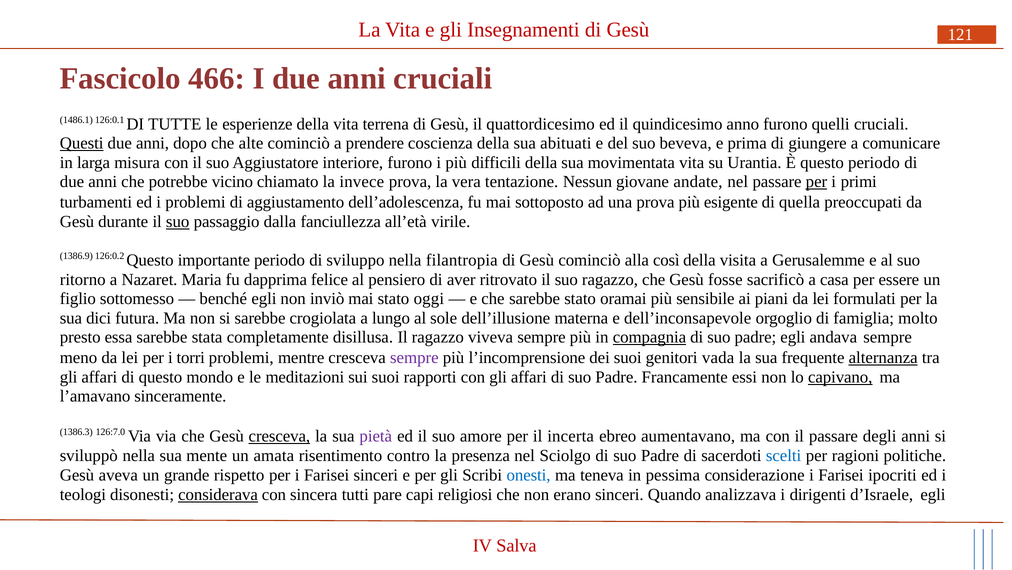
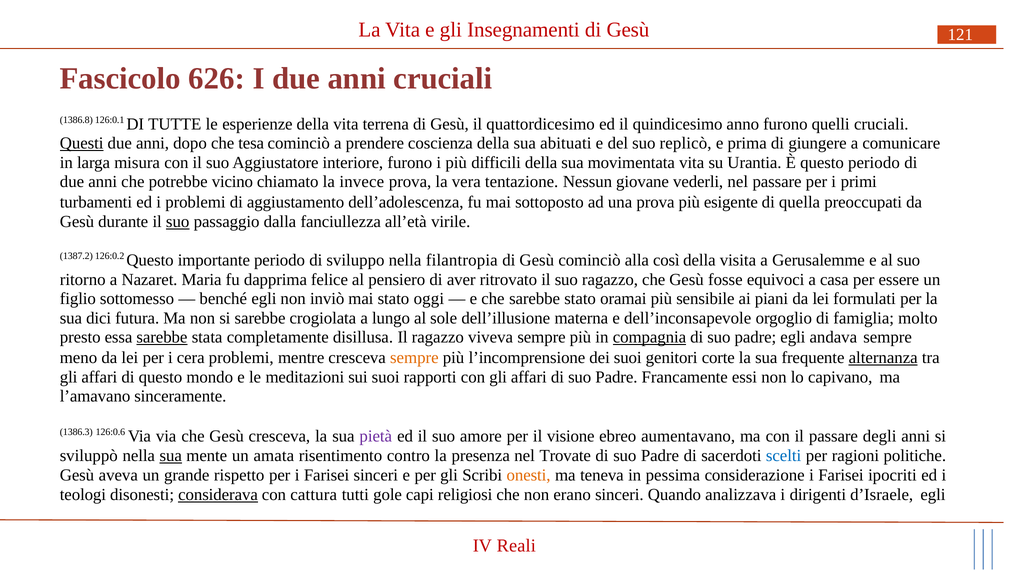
466: 466 -> 626
1486.1: 1486.1 -> 1386.8
alte: alte -> tesa
beveva: beveva -> replicò
andate: andate -> vederli
per at (816, 182) underline: present -> none
1386.9: 1386.9 -> 1387.2
sacrificò: sacrificò -> equivoci
sarebbe at (162, 337) underline: none -> present
torri: torri -> cera
sempre at (414, 358) colour: purple -> orange
vada: vada -> corte
capivano underline: present -> none
126:7.0: 126:7.0 -> 126:0.6
cresceva at (279, 436) underline: present -> none
incerta: incerta -> visione
sua at (171, 456) underline: none -> present
Sciolgo: Sciolgo -> Trovate
onesti colour: blue -> orange
sincera: sincera -> cattura
pare: pare -> gole
Salva: Salva -> Reali
